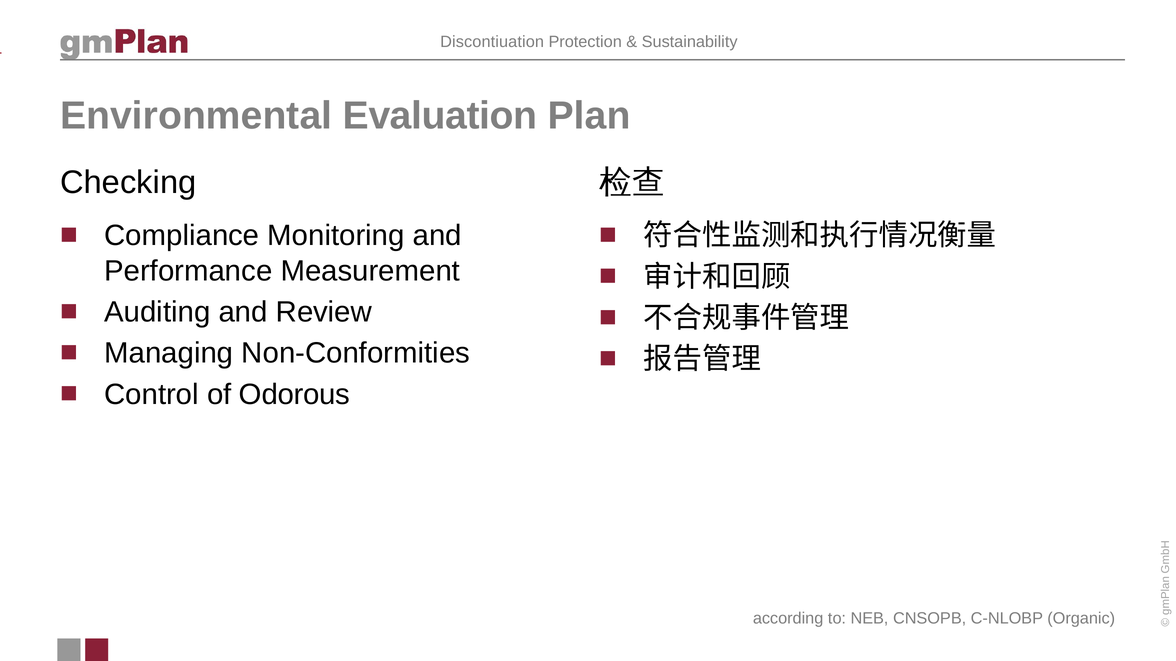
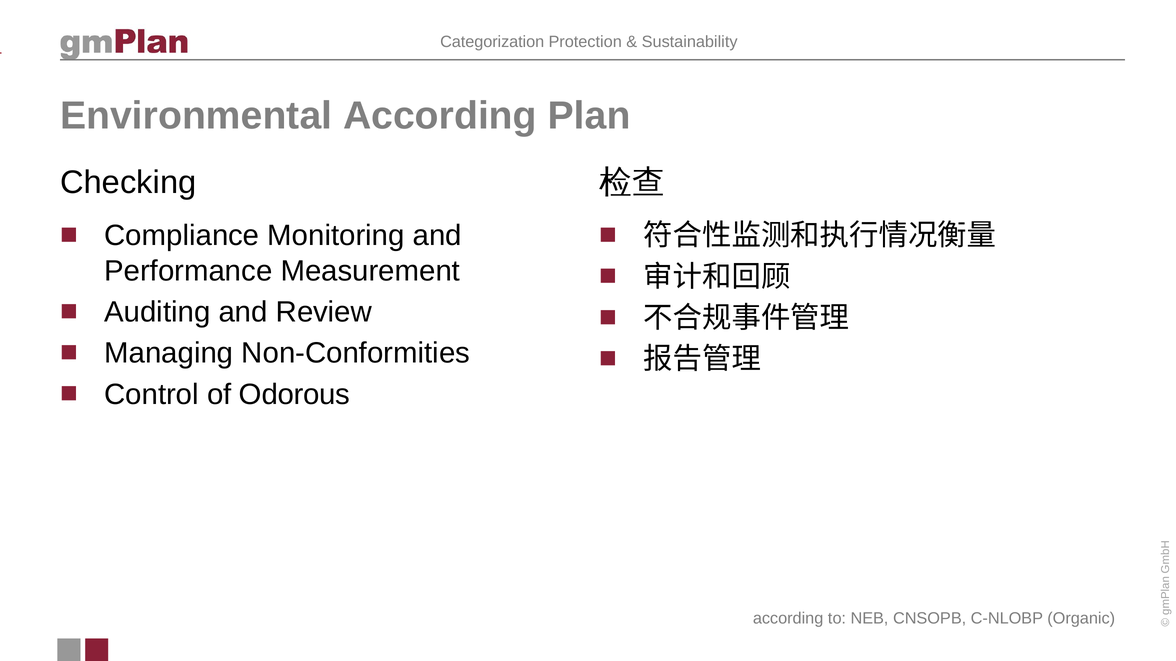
Discontiuation: Discontiuation -> Categorization
Environmental Evaluation: Evaluation -> According
